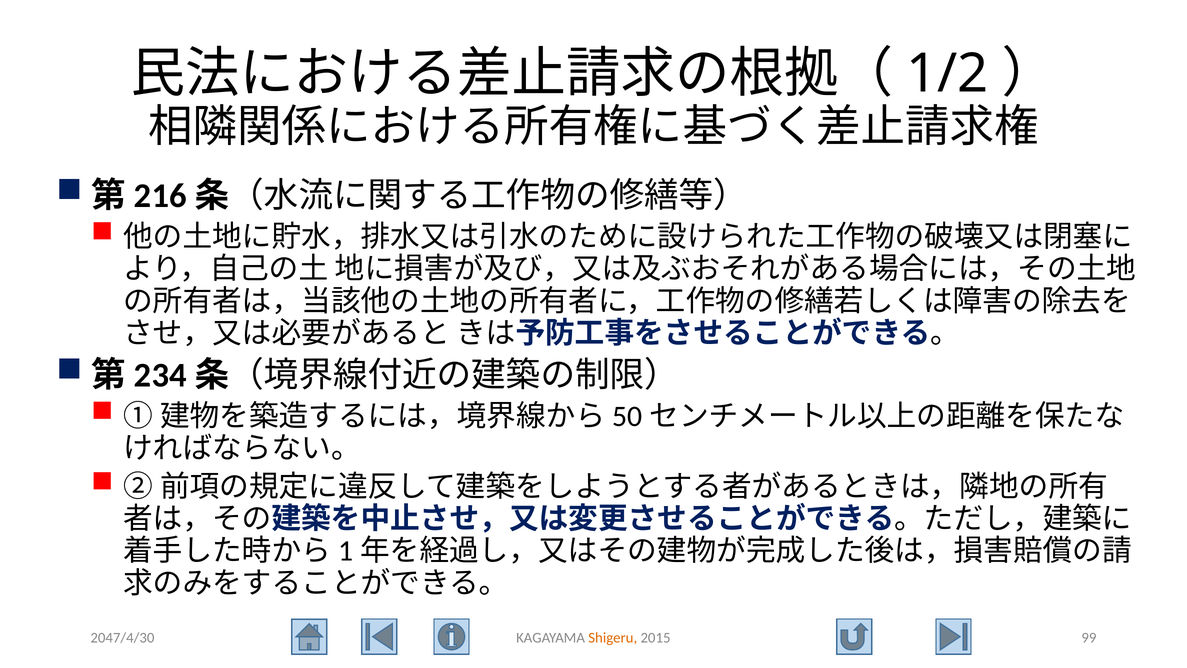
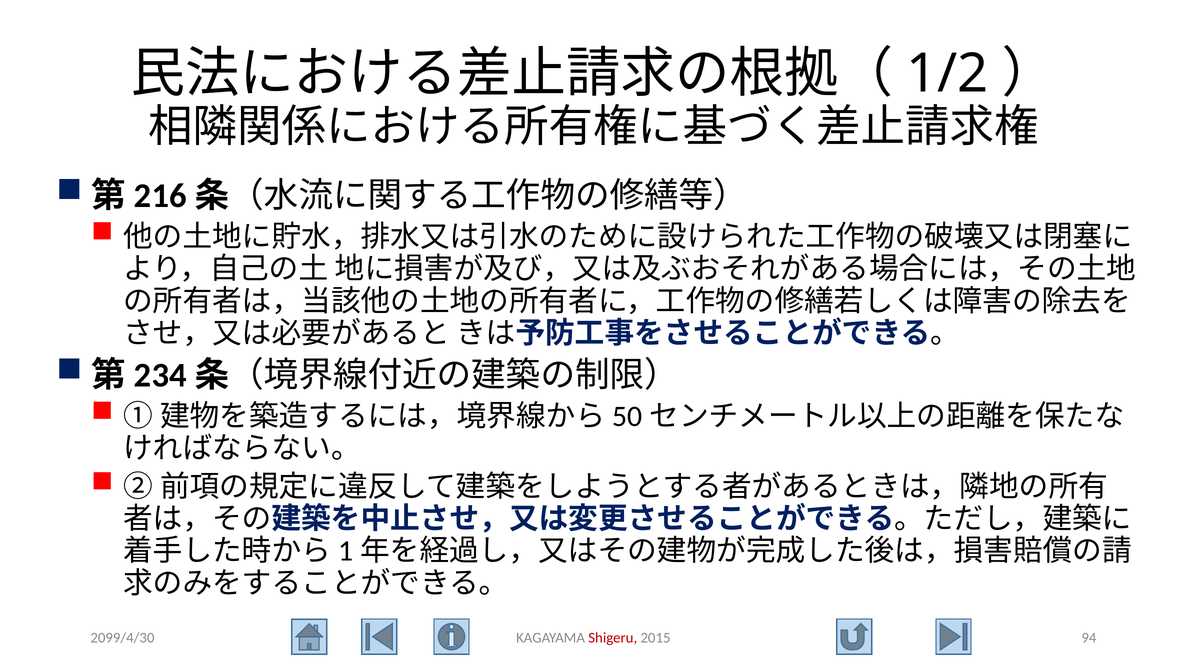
2047/4/30: 2047/4/30 -> 2099/4/30
Shigeru colour: orange -> red
99: 99 -> 94
